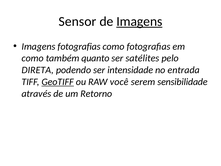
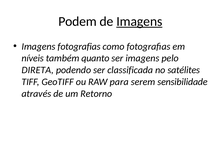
Sensor: Sensor -> Podem
como at (33, 58): como -> níveis
ser satélites: satélites -> imagens
intensidade: intensidade -> classificada
entrada: entrada -> satélites
GeoTIFF underline: present -> none
você: você -> para
